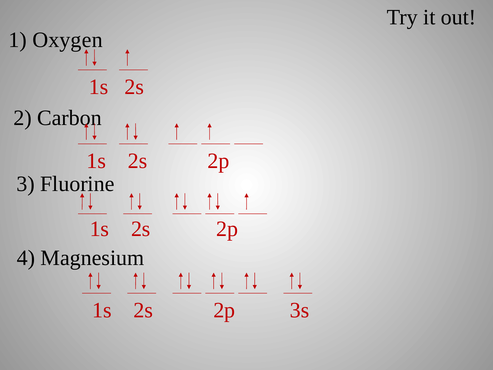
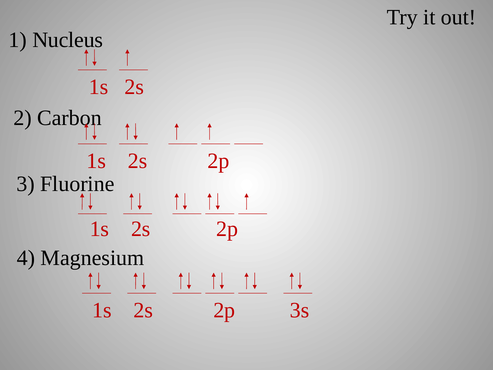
Oxygen: Oxygen -> Nucleus
